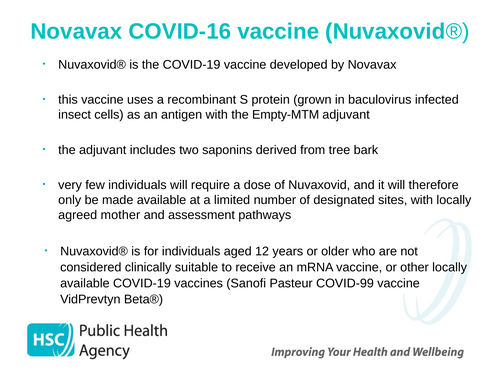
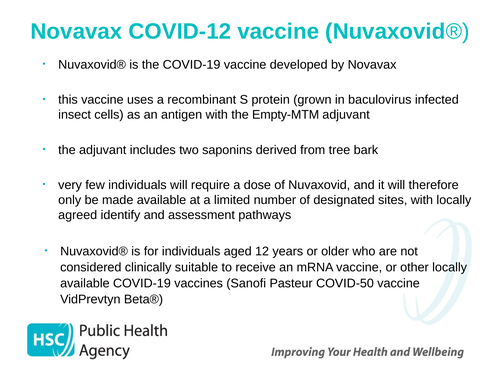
COVID-16: COVID-16 -> COVID-12
mother: mother -> identify
COVID-99: COVID-99 -> COVID-50
